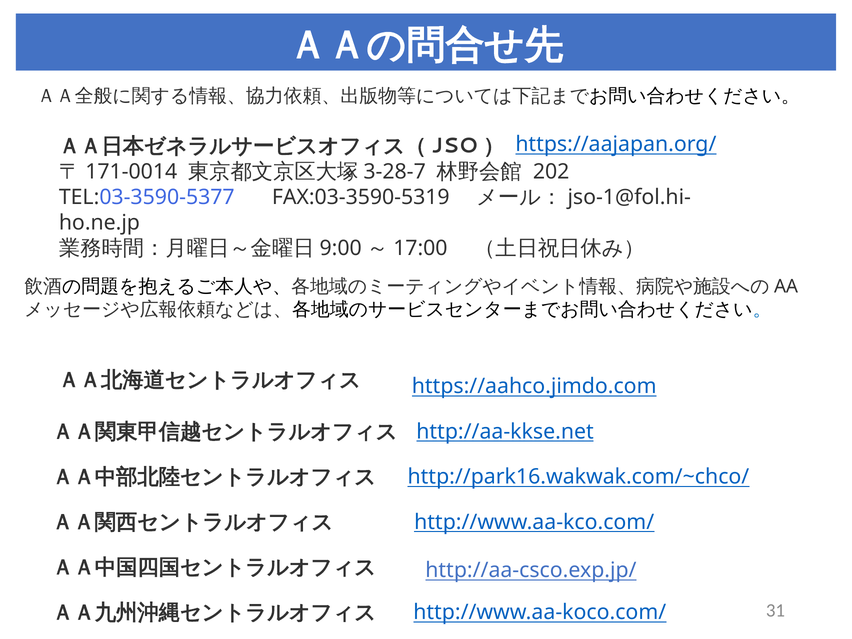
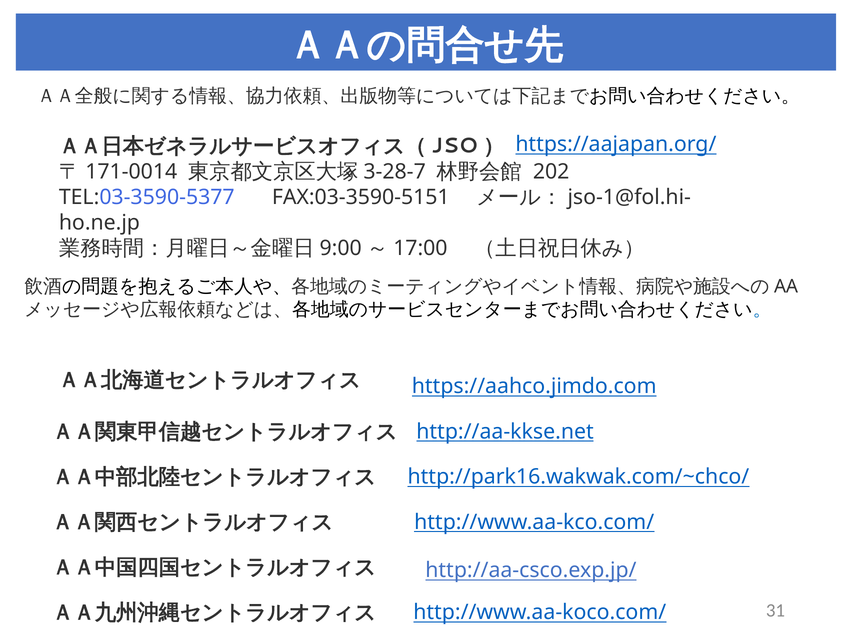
FAX:03-3590-5319: FAX:03-3590-5319 -> FAX:03-3590-5151
